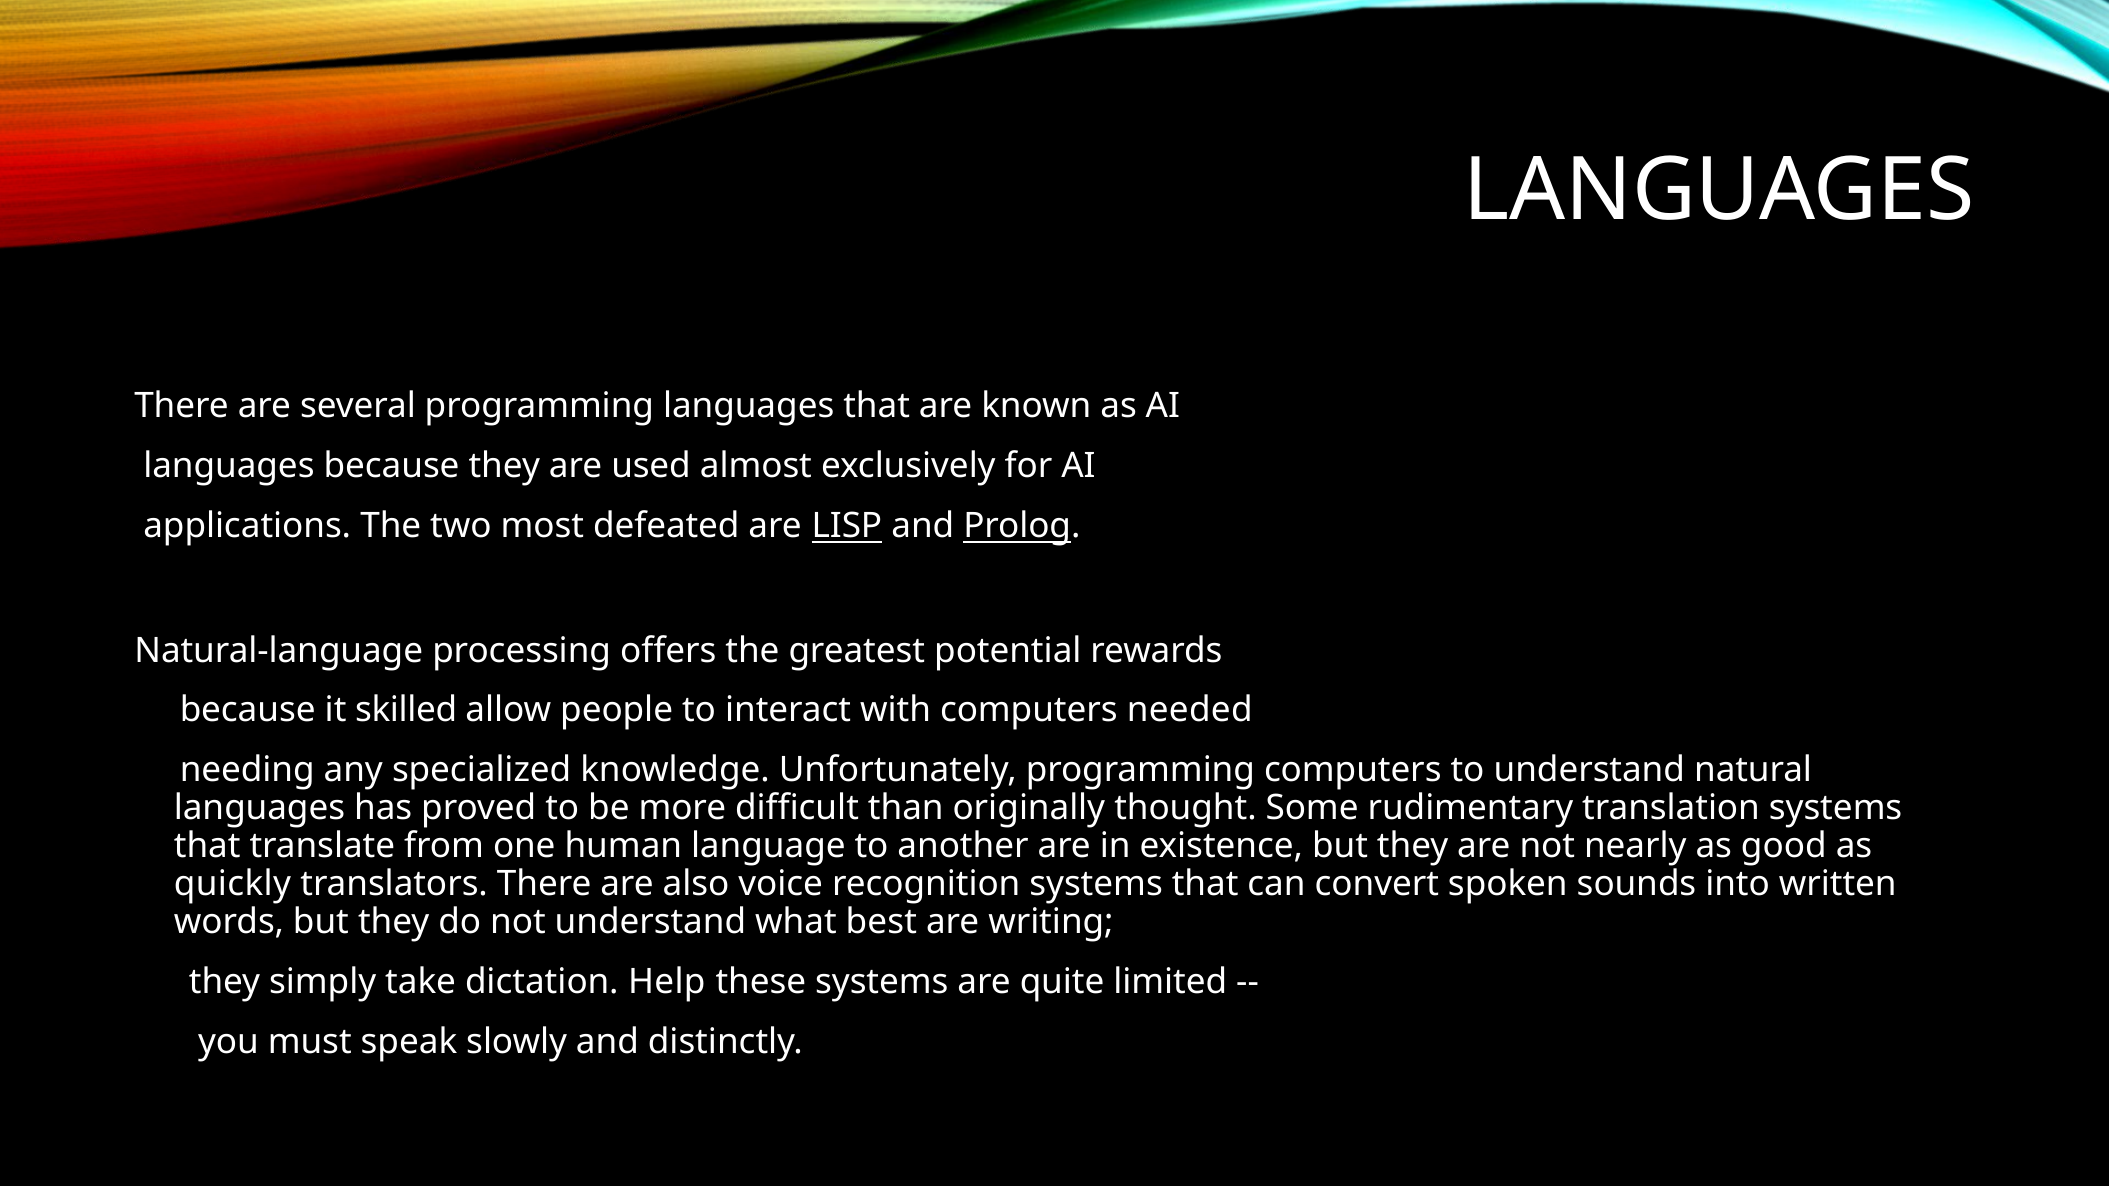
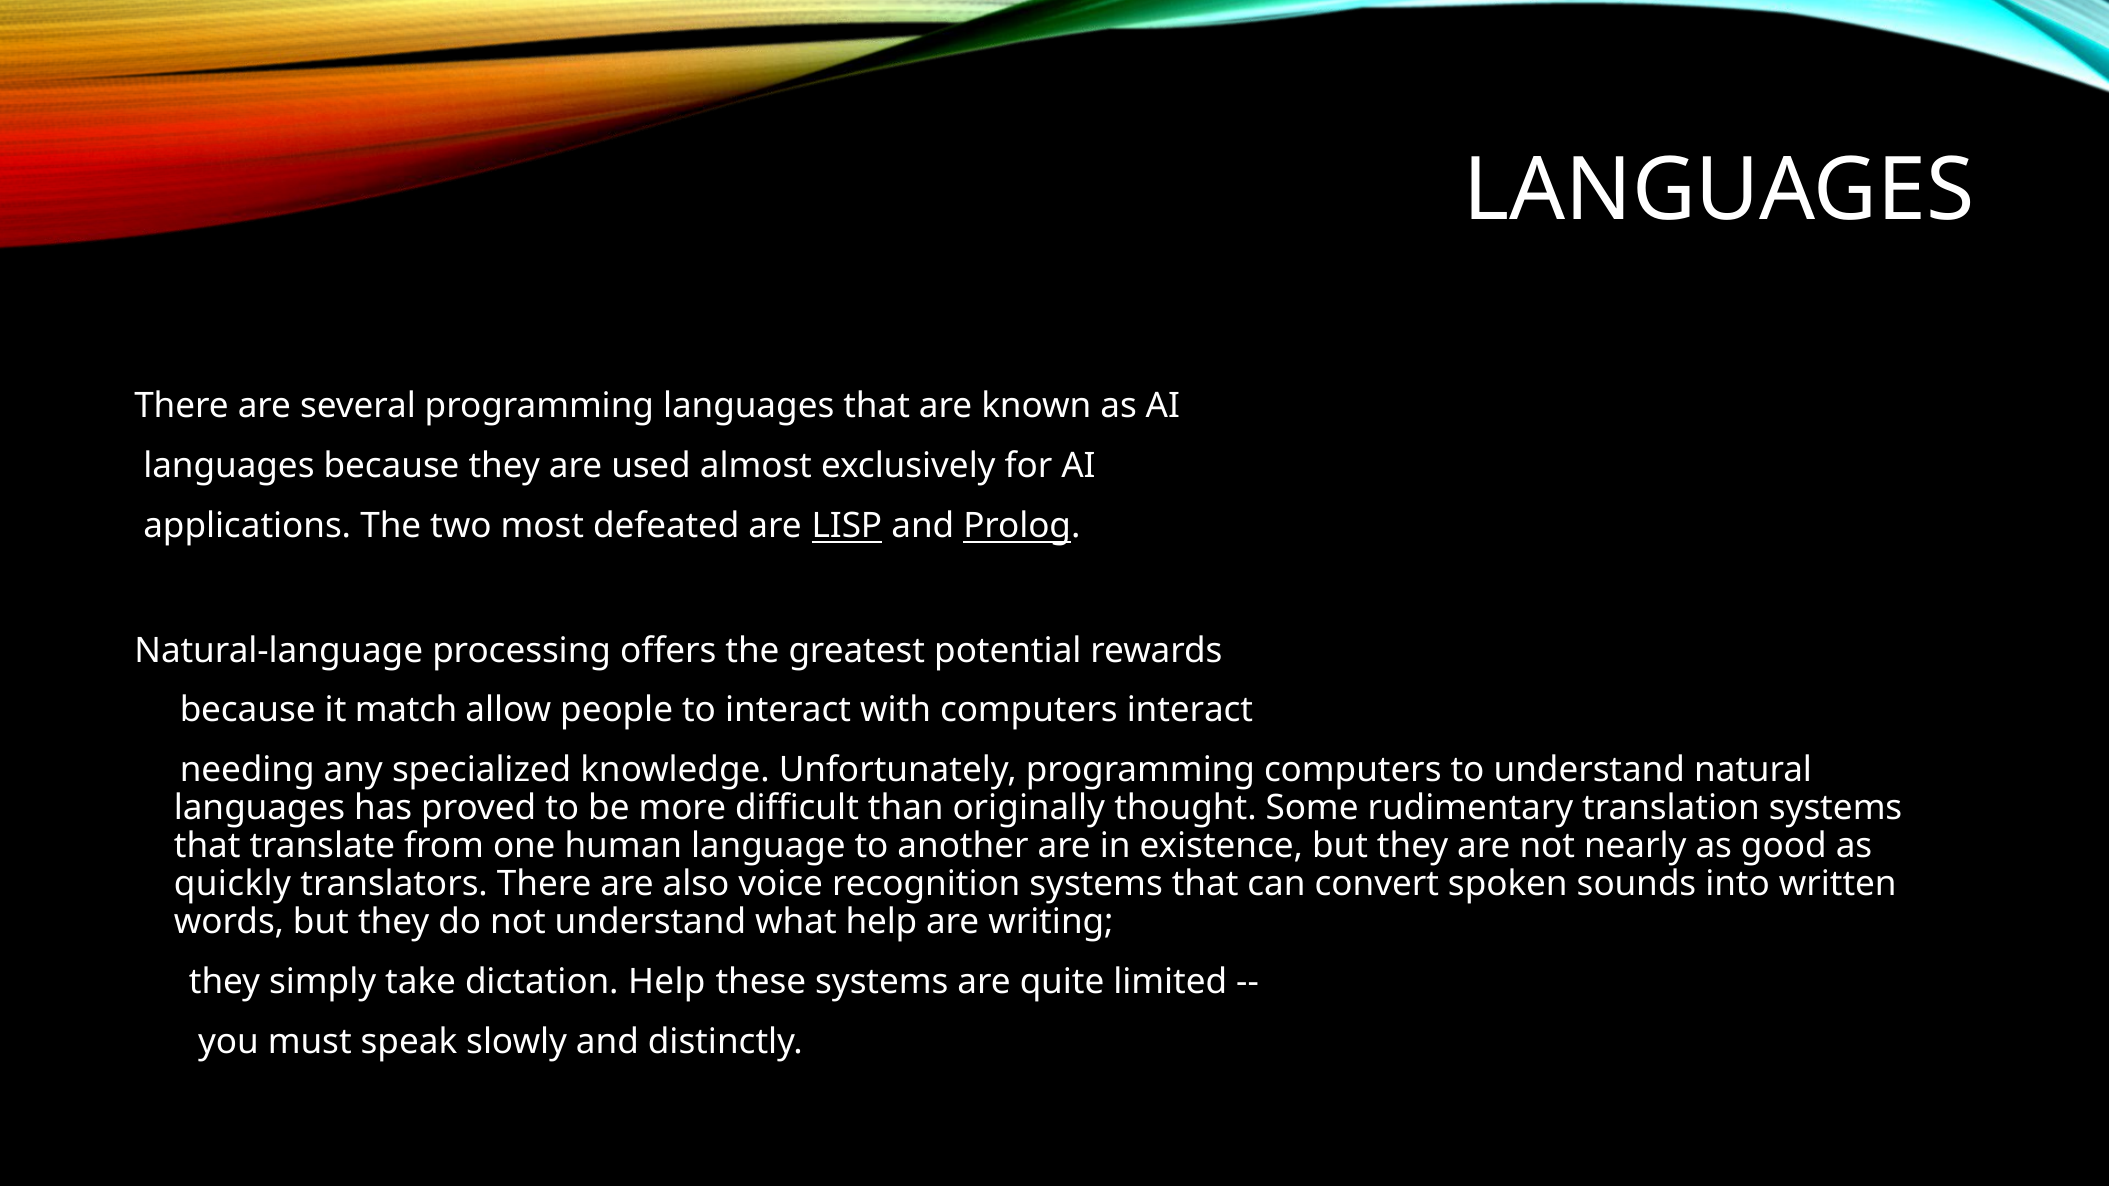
skilled: skilled -> match
computers needed: needed -> interact
what best: best -> help
